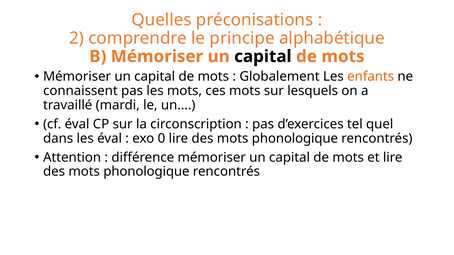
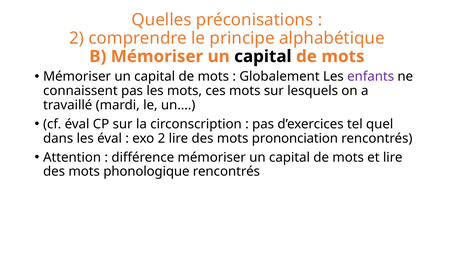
enfants colour: orange -> purple
exo 0: 0 -> 2
phonologique at (295, 139): phonologique -> prononciation
